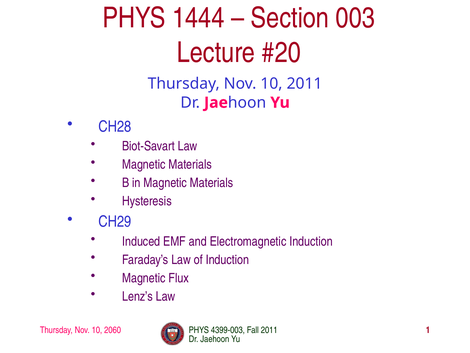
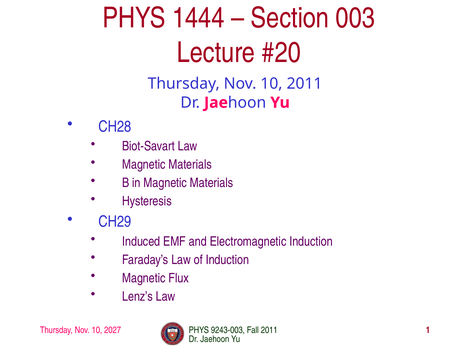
2060: 2060 -> 2027
4399-003: 4399-003 -> 9243-003
